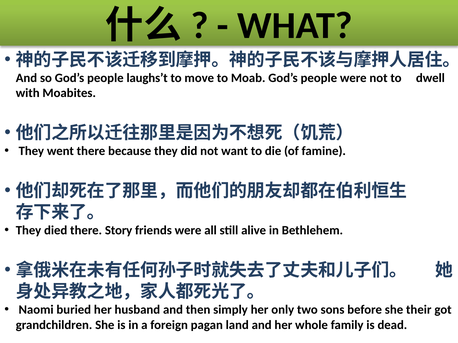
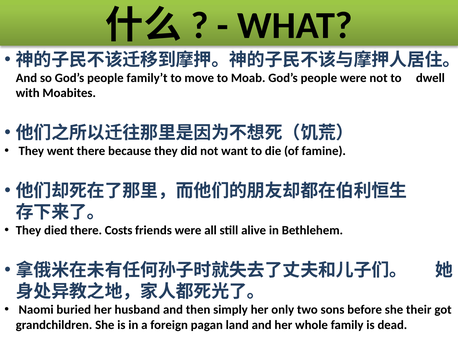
laughs’t: laughs’t -> family’t
Story: Story -> Costs
